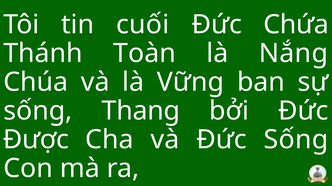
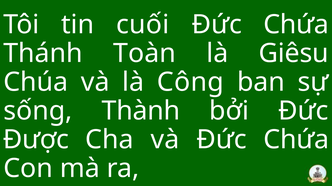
Nắng: Nắng -> Giêsu
Vững: Vững -> Công
Thang: Thang -> Thành
và Đức Sống: Sống -> Chứa
